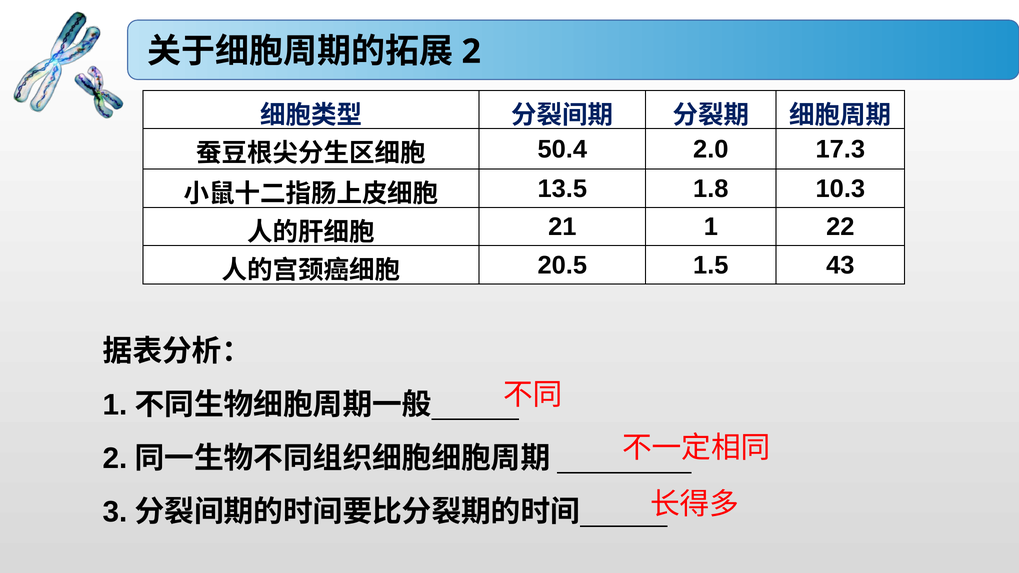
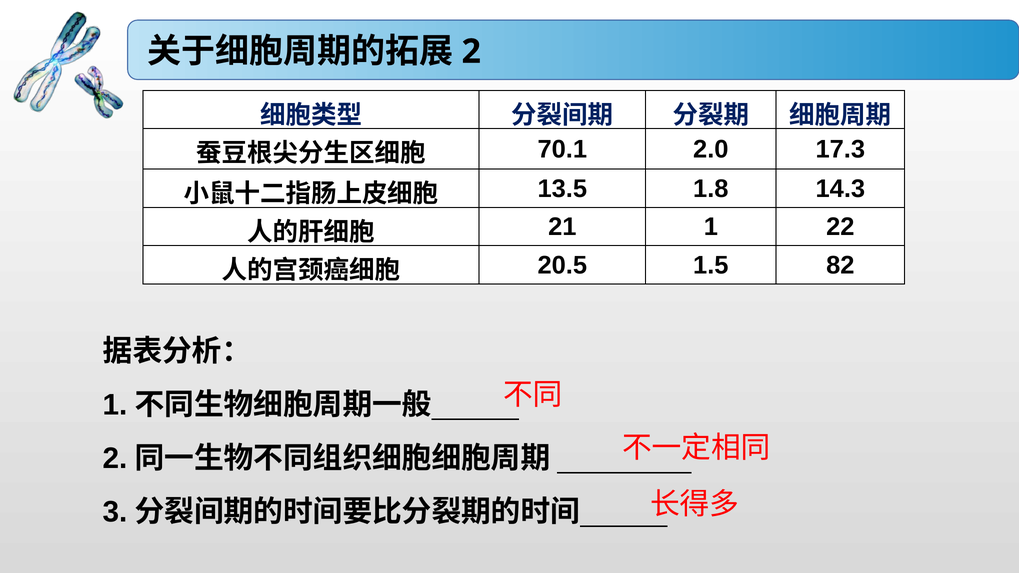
50.4: 50.4 -> 70.1
10.3: 10.3 -> 14.3
43: 43 -> 82
